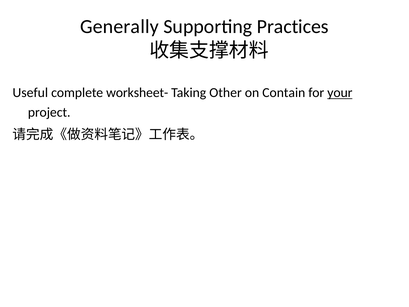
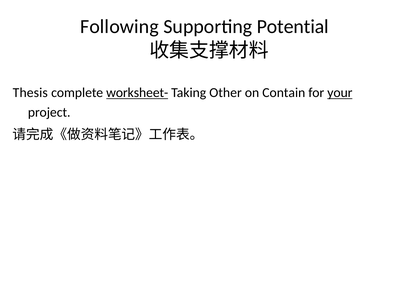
Generally: Generally -> Following
Practices: Practices -> Potential
Useful: Useful -> Thesis
worksheet- underline: none -> present
